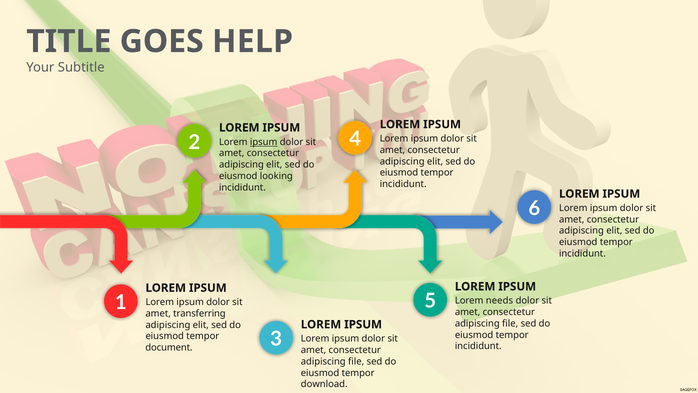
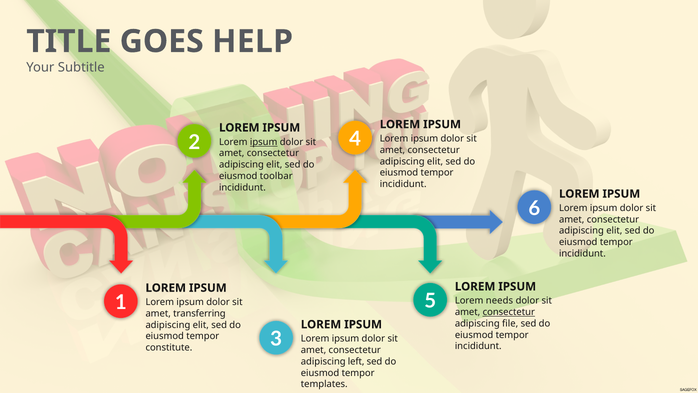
looking: looking -> toolbar
consectetur at (509, 312) underline: none -> present
document: document -> constitute
file at (356, 361): file -> left
download: download -> templates
